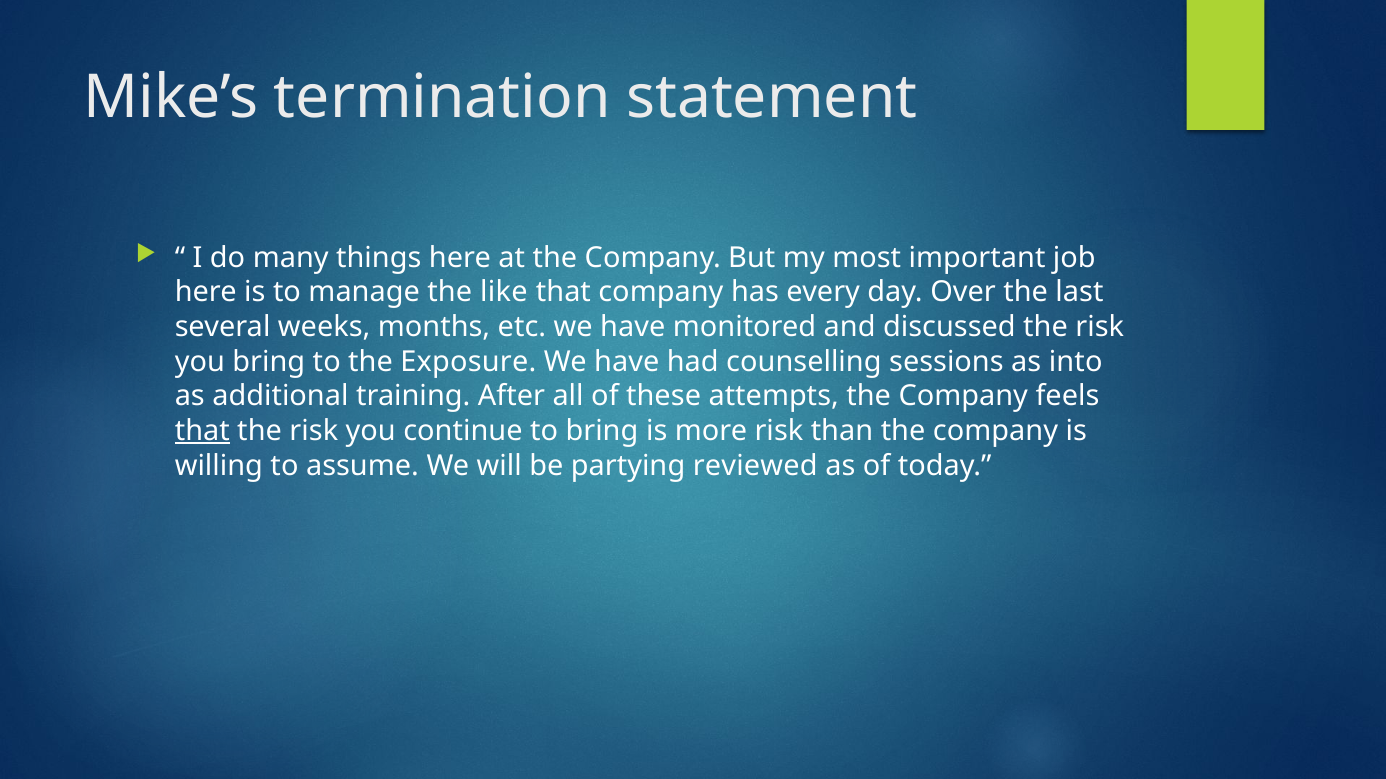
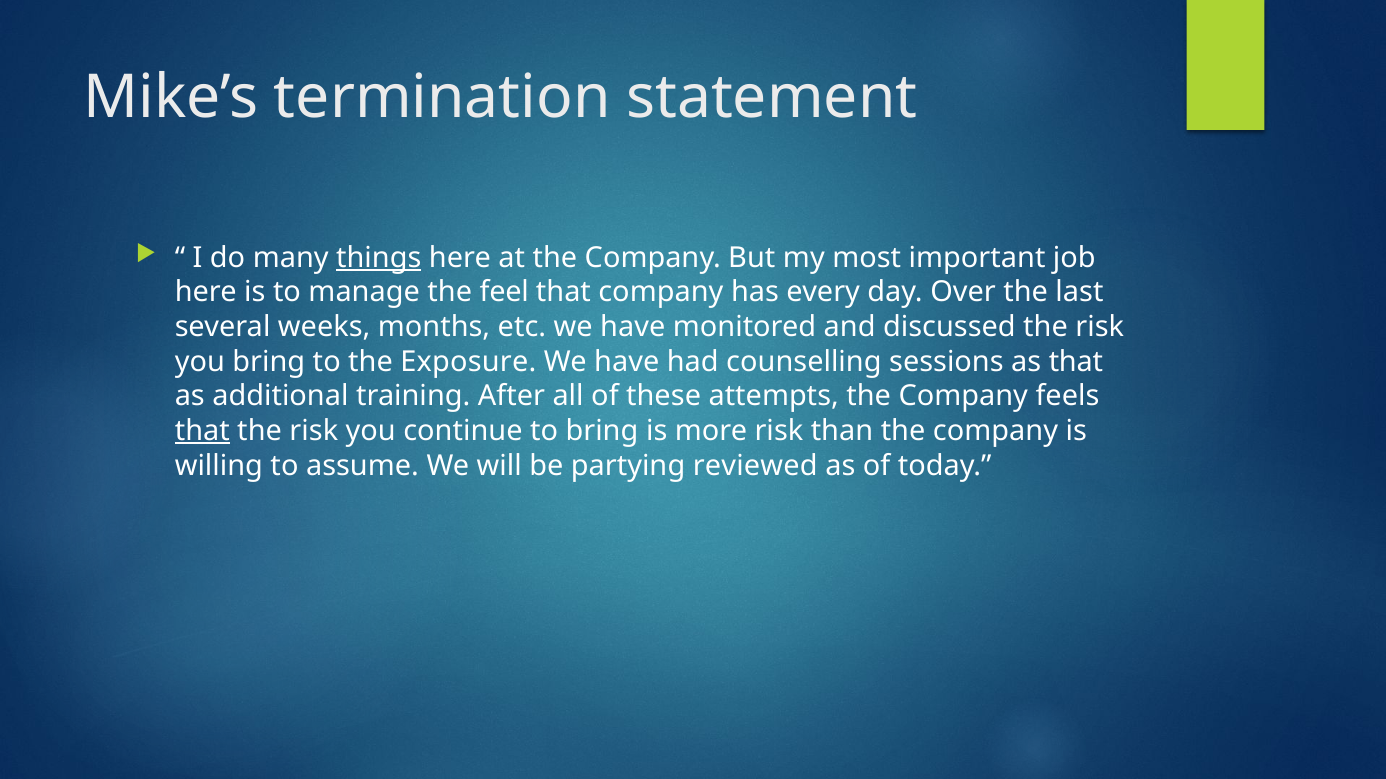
things underline: none -> present
like: like -> feel
as into: into -> that
